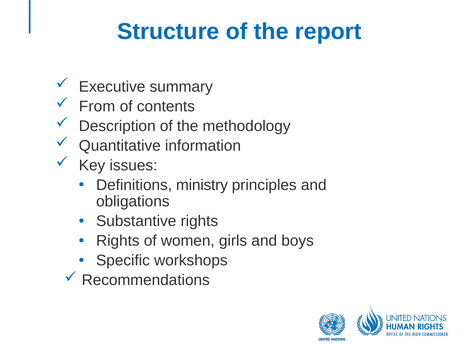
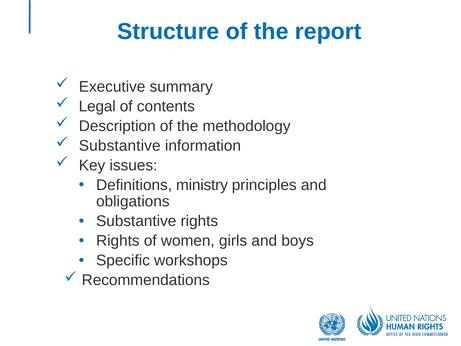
From: From -> Legal
Quantitative at (120, 145): Quantitative -> Substantive
